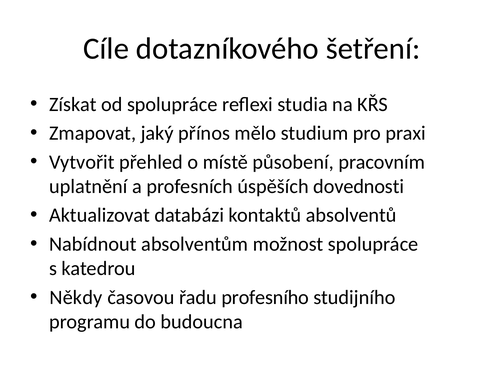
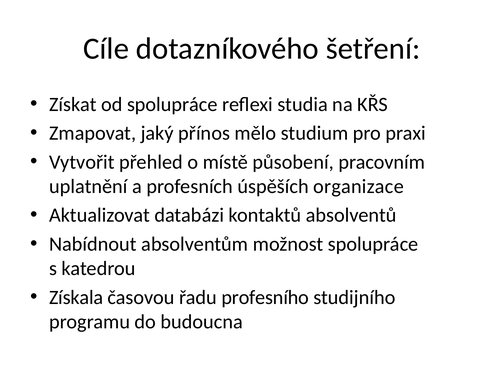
dovednosti: dovednosti -> organizace
Někdy: Někdy -> Získala
